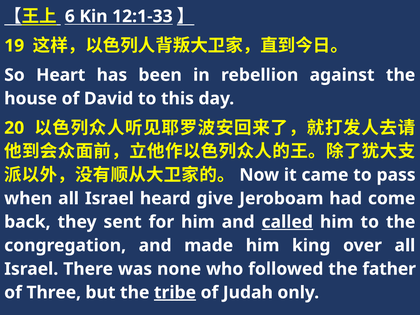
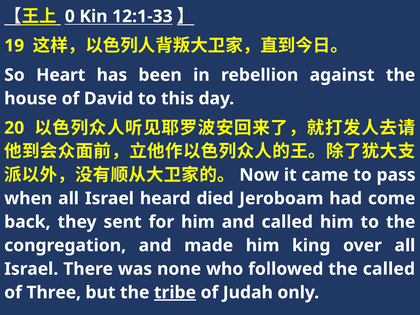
6: 6 -> 0
give: give -> died
called at (287, 222) underline: present -> none
the father: father -> called
